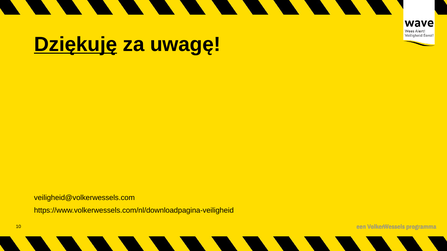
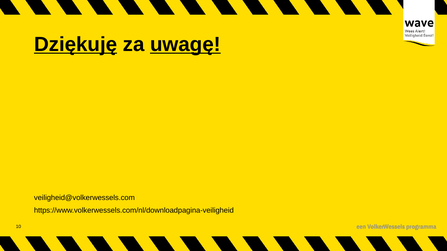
uwagę underline: none -> present
